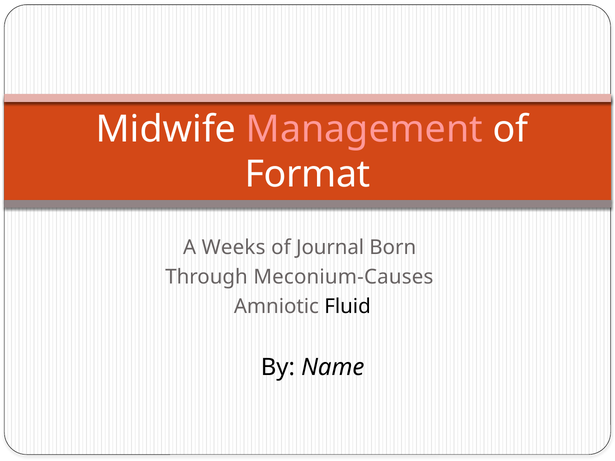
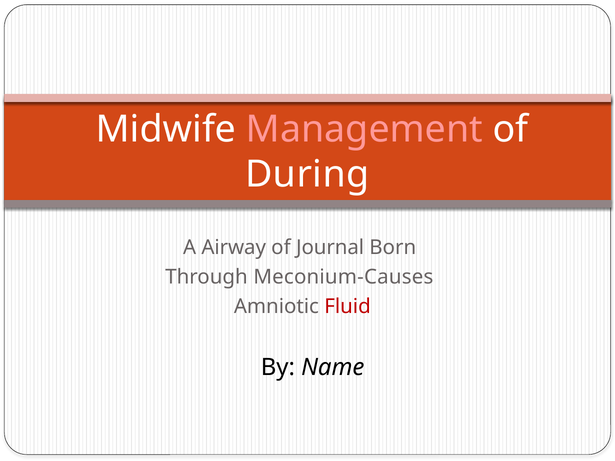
Format: Format -> During
Weeks: Weeks -> Airway
Fluid colour: black -> red
